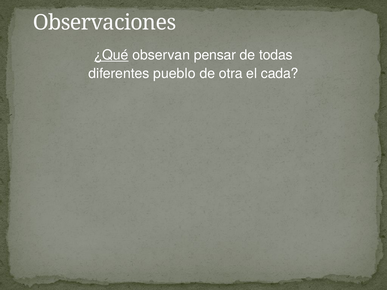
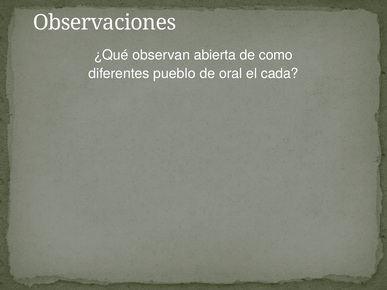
¿Qué underline: present -> none
pensar: pensar -> abierta
todas: todas -> como
otra: otra -> oral
